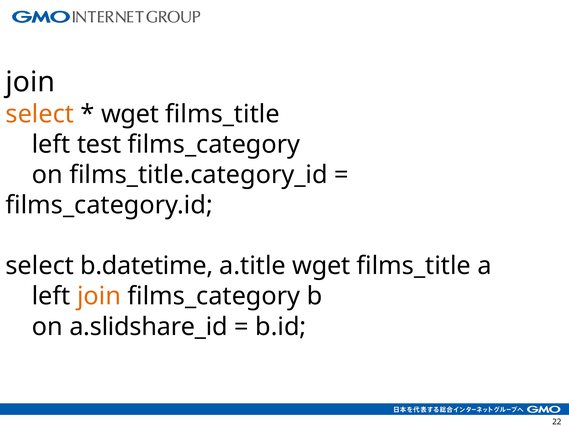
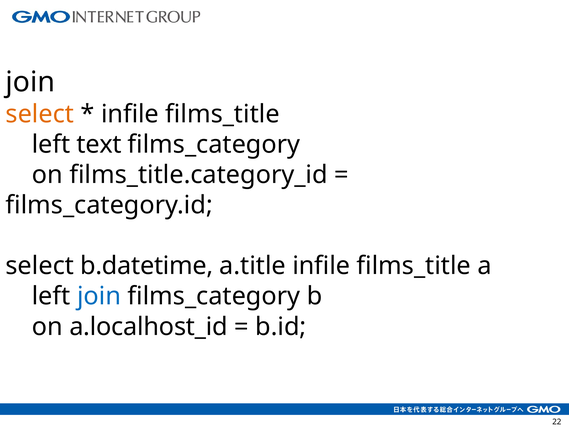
wget at (130, 114): wget -> infile
test: test -> text
a.title wget: wget -> infile
join at (99, 296) colour: orange -> blue
a.slidshare_id: a.slidshare_id -> a.localhost_id
